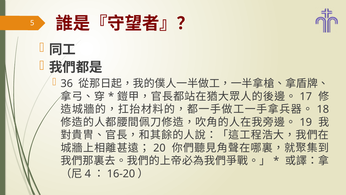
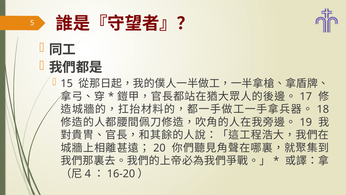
36: 36 -> 15
